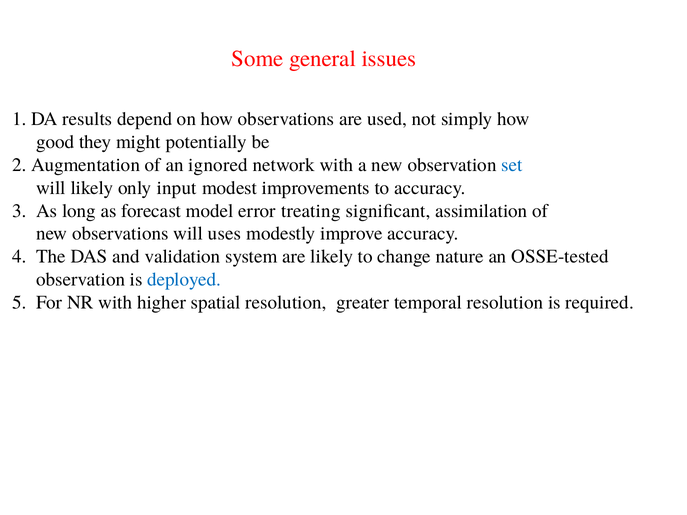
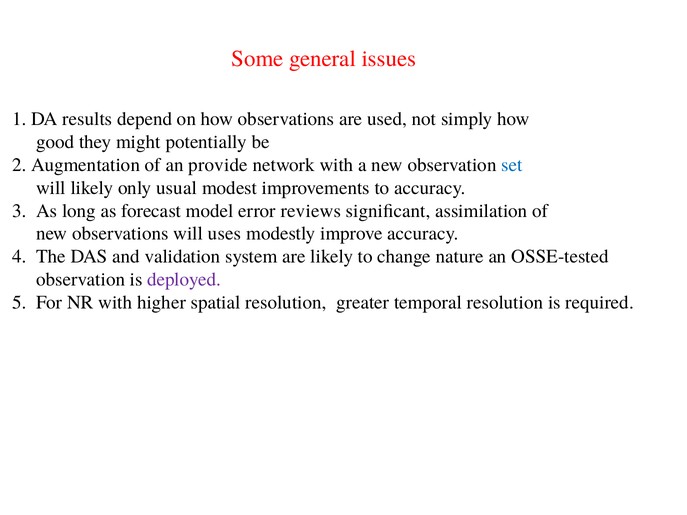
ignored: ignored -> provide
input: input -> usual
treating: treating -> reviews
deployed colour: blue -> purple
